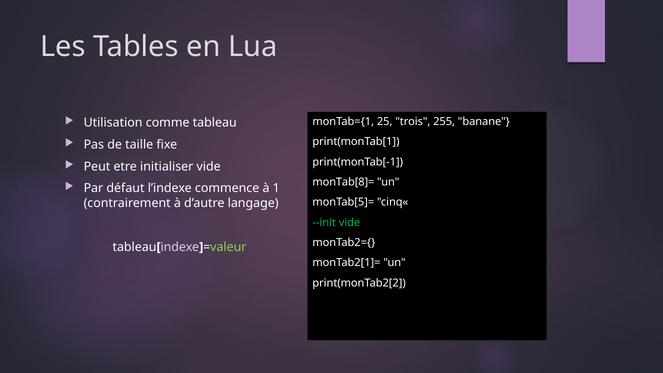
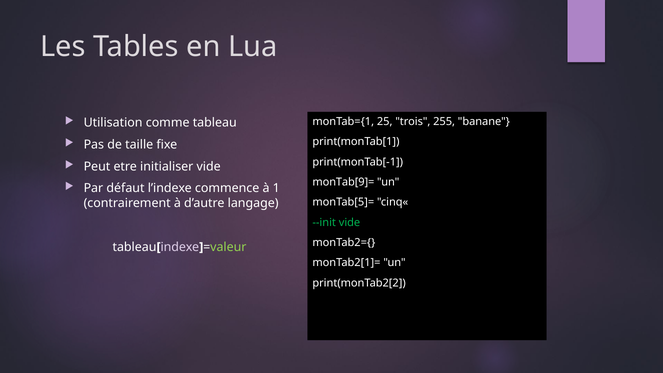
monTab[8]=: monTab[8]= -> monTab[9]=
